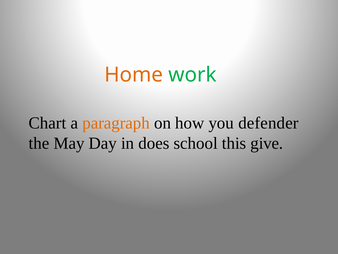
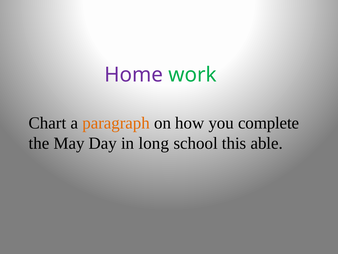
Home colour: orange -> purple
defender: defender -> complete
does: does -> long
give: give -> able
